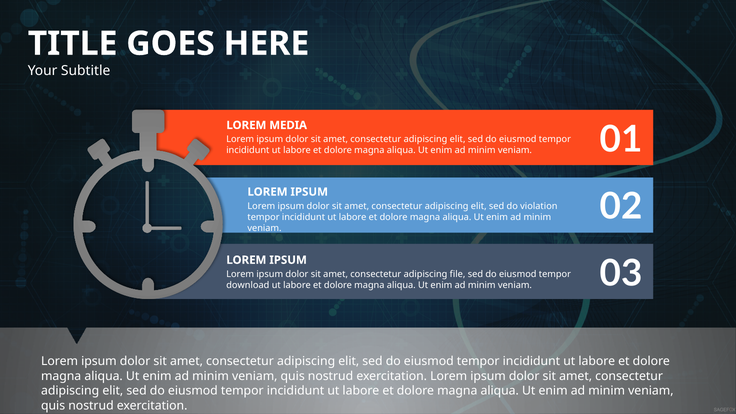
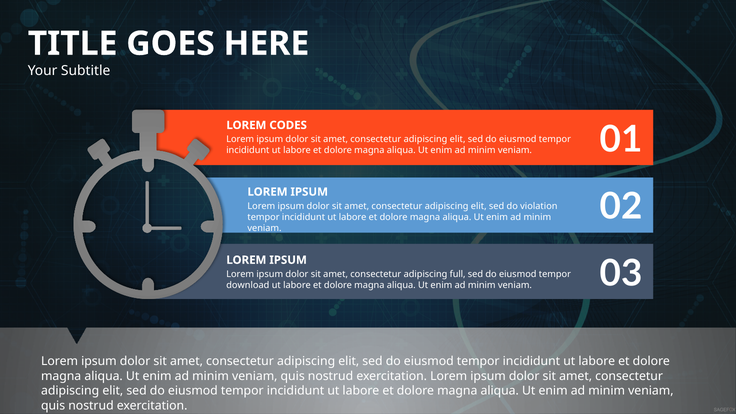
MEDIA: MEDIA -> CODES
file: file -> full
